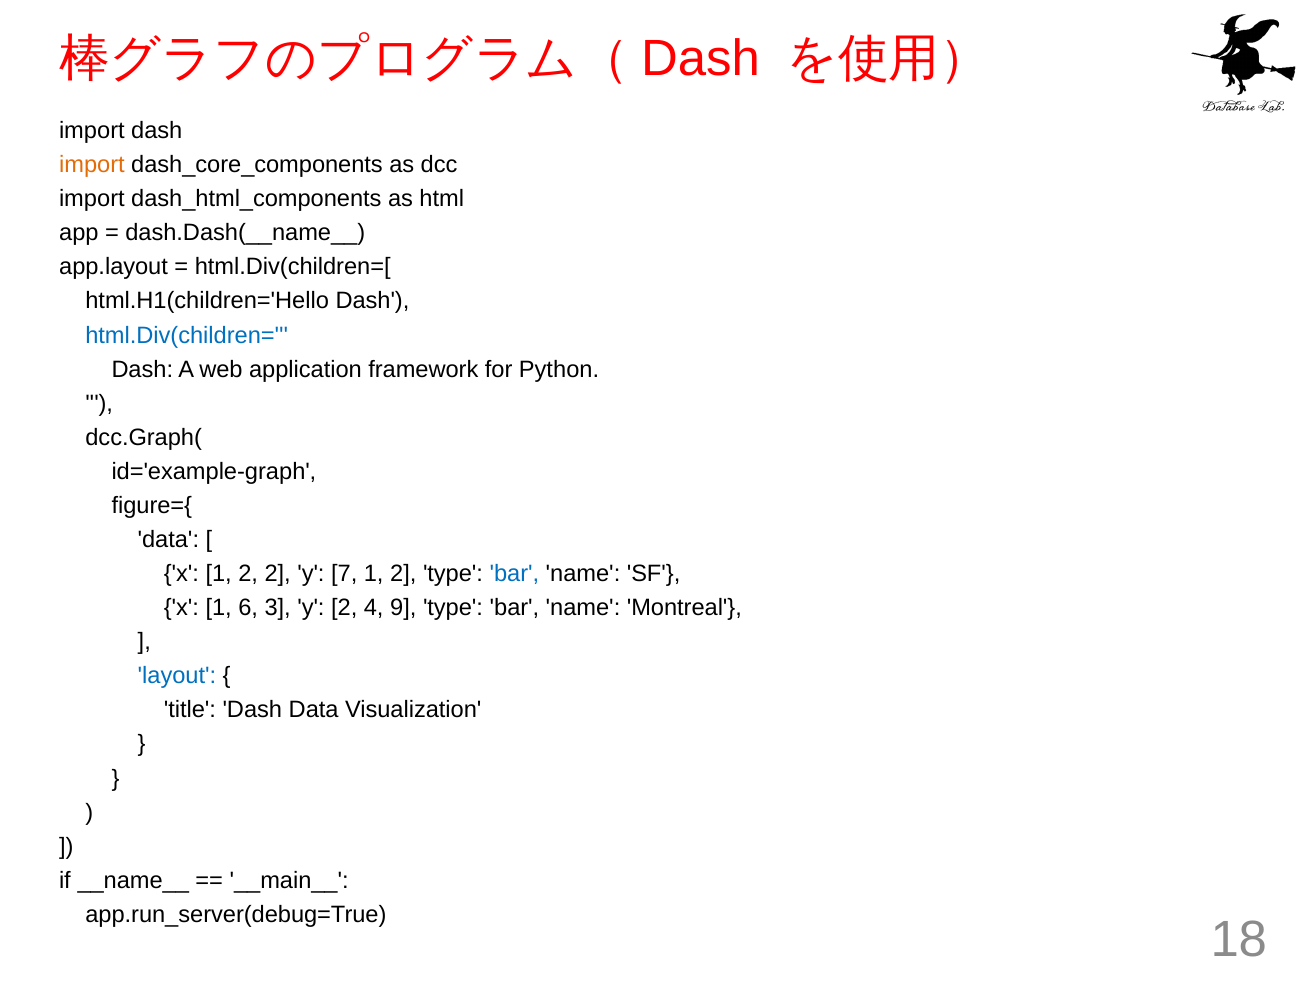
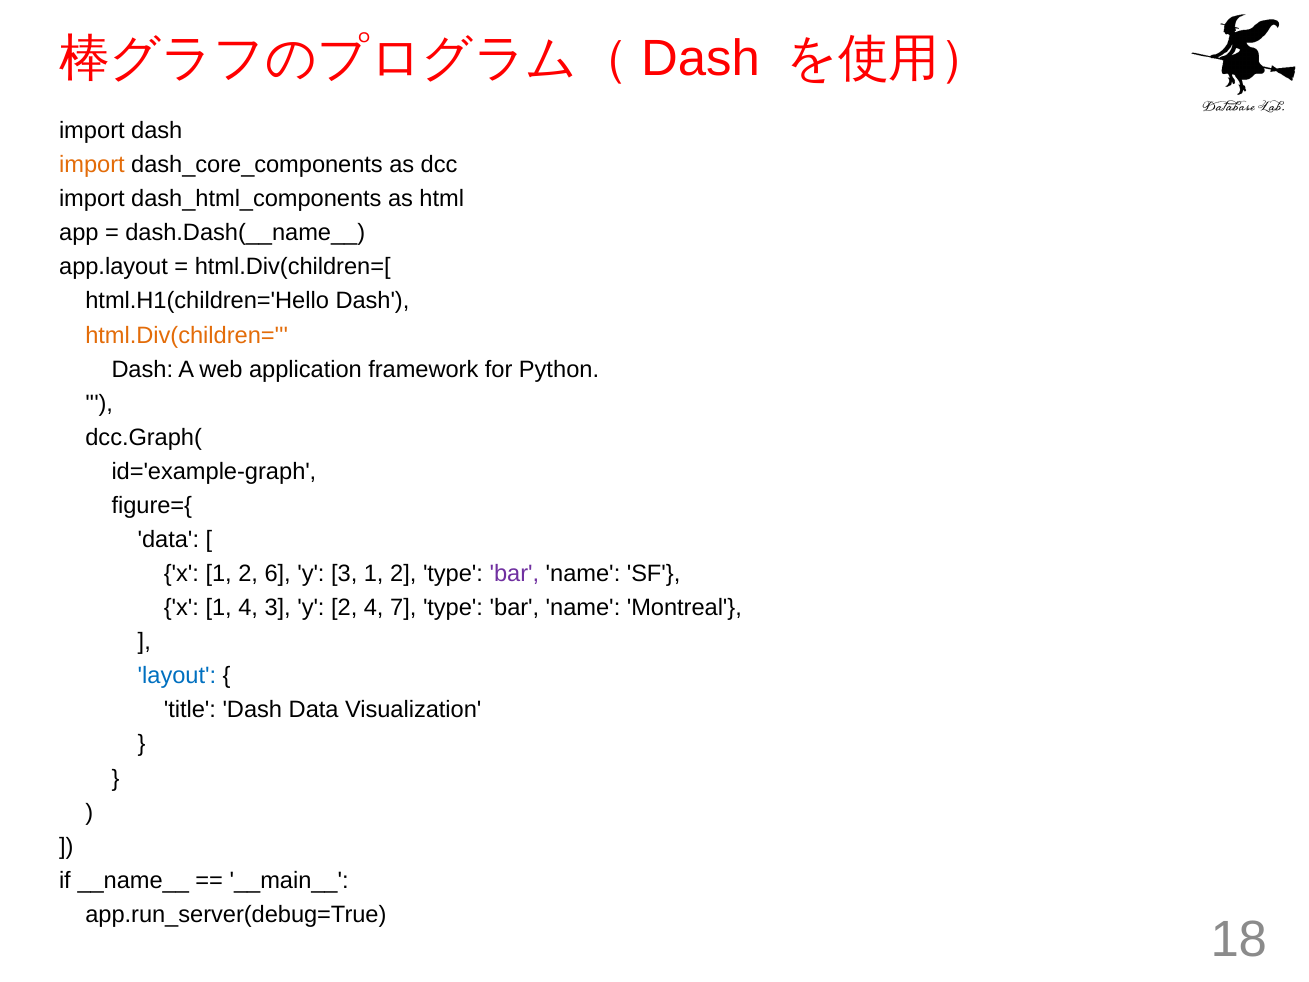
html.Div(children= colour: blue -> orange
2 2: 2 -> 6
y 7: 7 -> 3
bar at (514, 574) colour: blue -> purple
1 6: 6 -> 4
9: 9 -> 7
